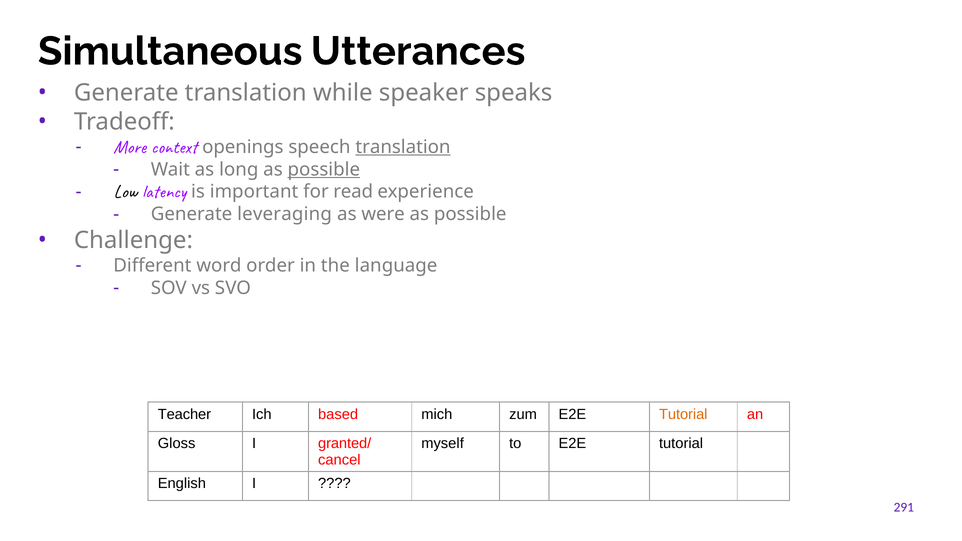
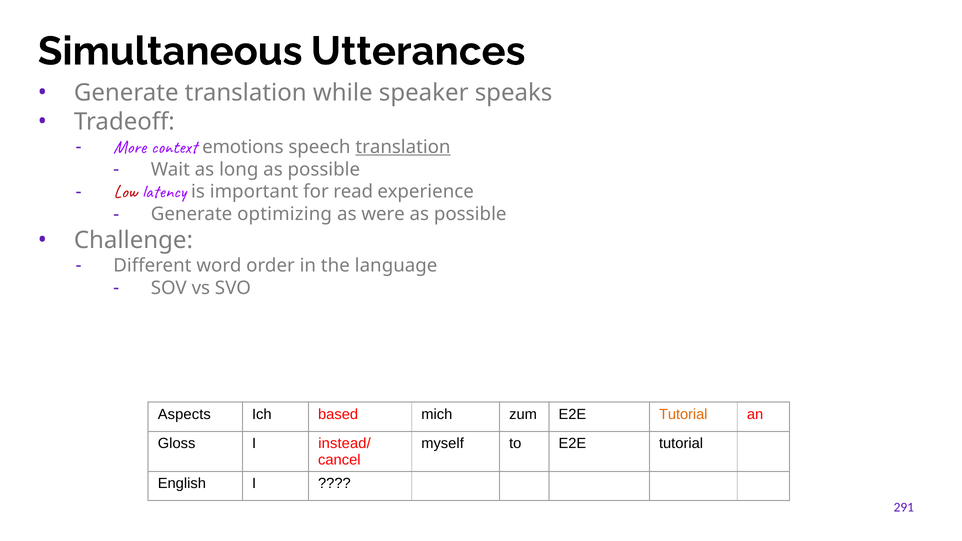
openings: openings -> emotions
possible at (324, 169) underline: present -> none
Low colour: black -> red
leveraging: leveraging -> optimizing
Teacher: Teacher -> Aspects
granted/: granted/ -> instead/
